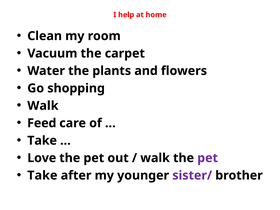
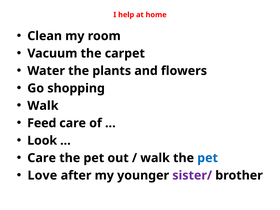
Take at (42, 141): Take -> Look
Love at (42, 158): Love -> Care
pet at (208, 158) colour: purple -> blue
Take at (42, 175): Take -> Love
